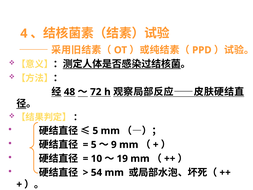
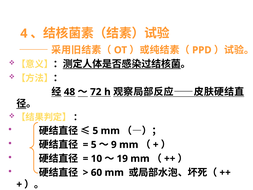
54: 54 -> 60
